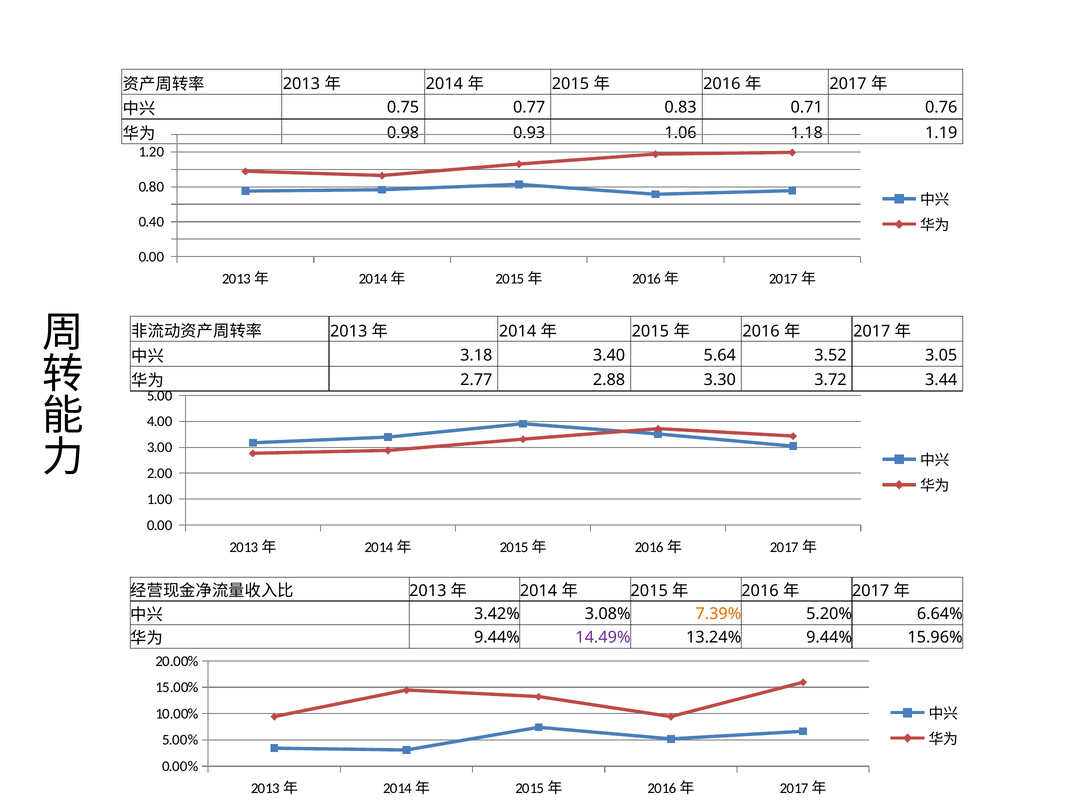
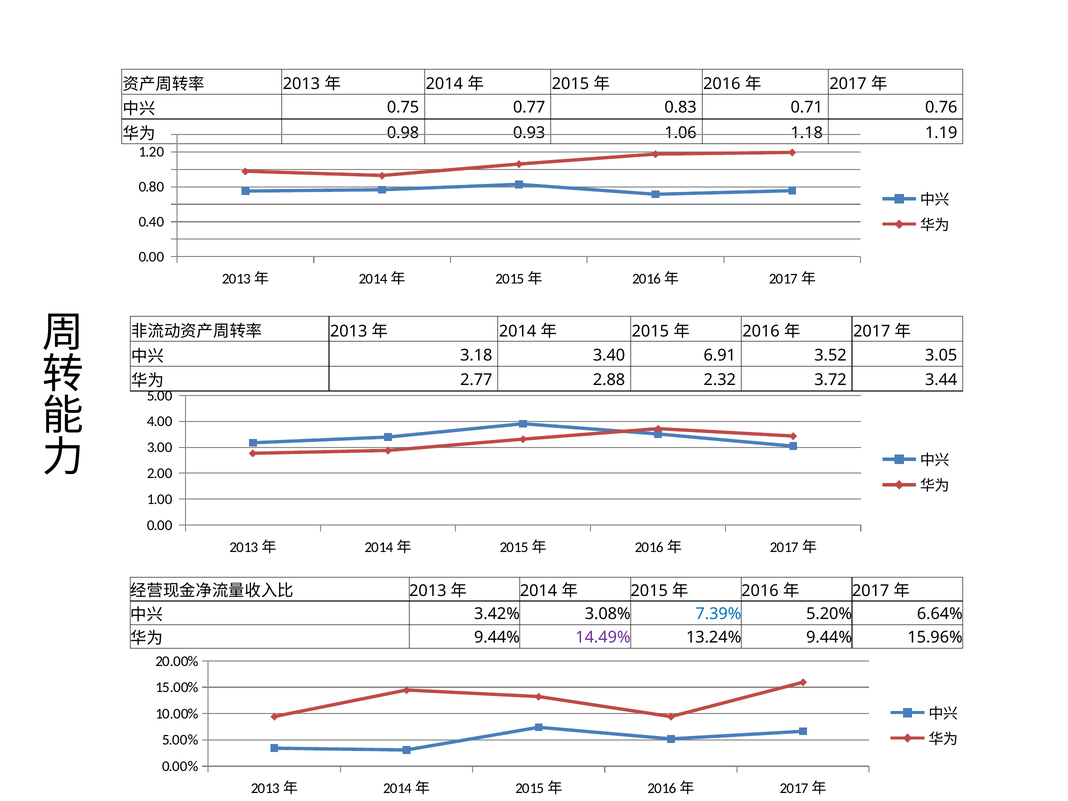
5.64: 5.64 -> 6.91
3.30: 3.30 -> 2.32
7.39% colour: orange -> blue
